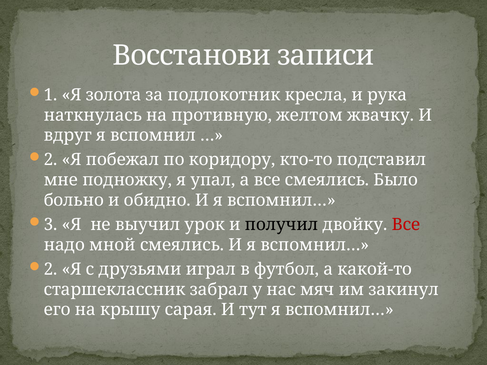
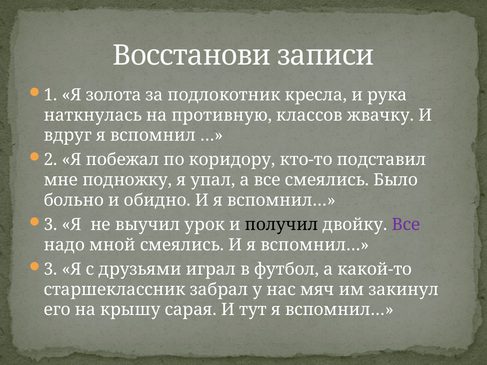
желтом: желтом -> классов
Все at (406, 225) colour: red -> purple
2 at (51, 269): 2 -> 3
